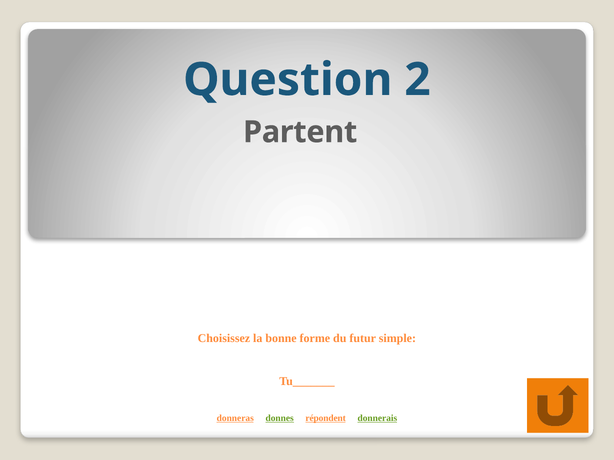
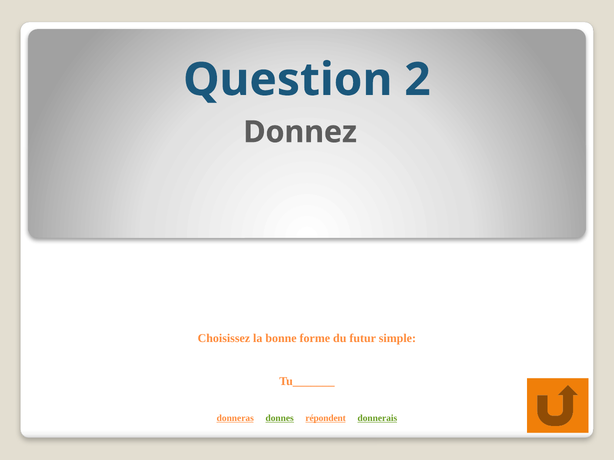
Partent: Partent -> Donnez
